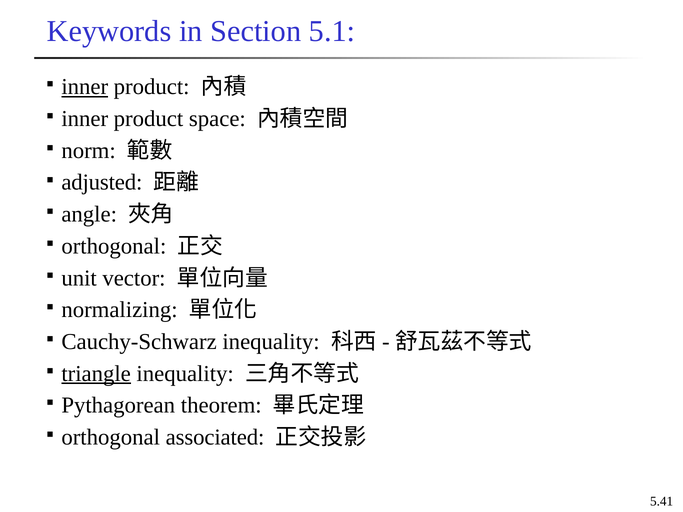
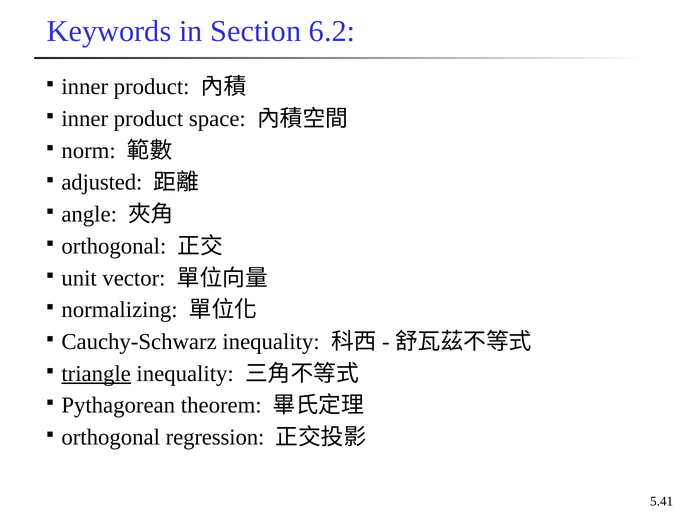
5.1: 5.1 -> 6.2
inner at (85, 87) underline: present -> none
associated: associated -> regression
